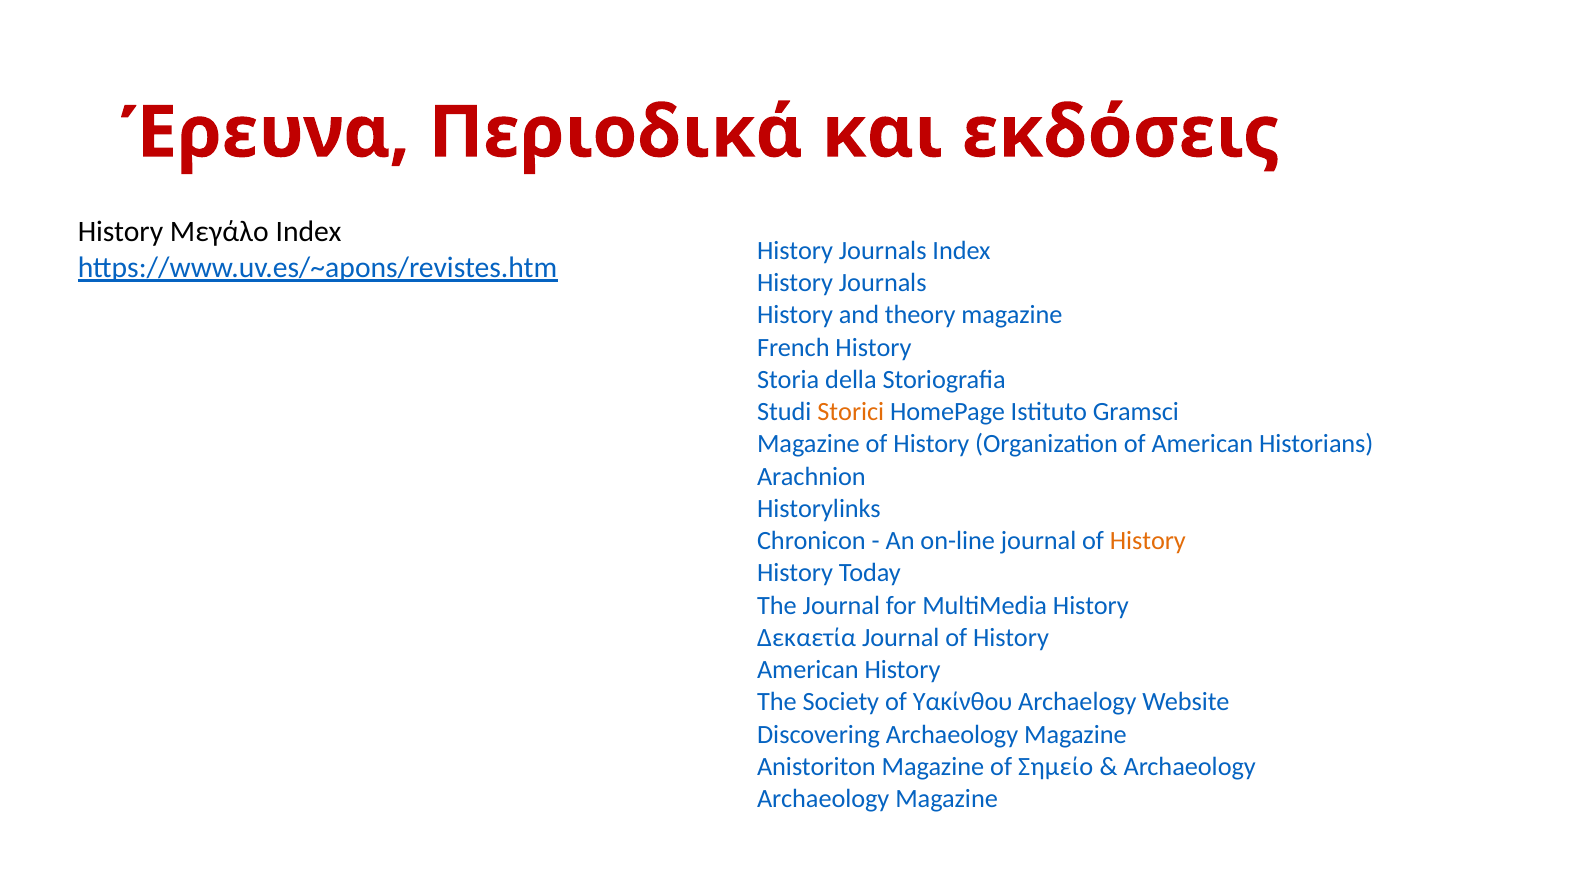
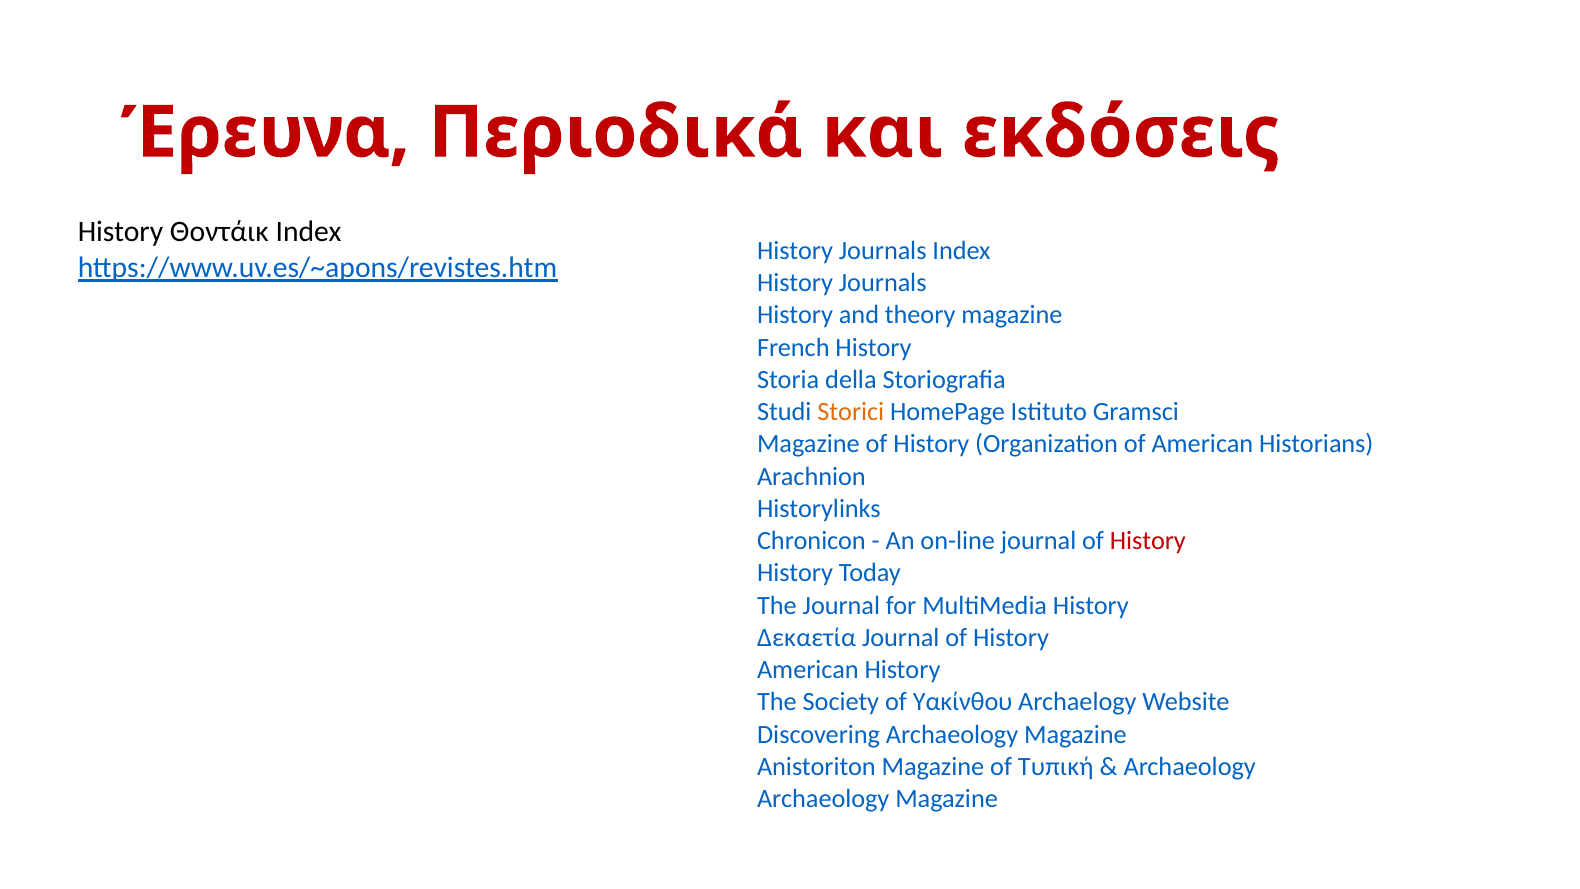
Μεγάλο: Μεγάλο -> Θοντάικ
History at (1148, 541) colour: orange -> red
Σημείο: Σημείο -> Τυπική
